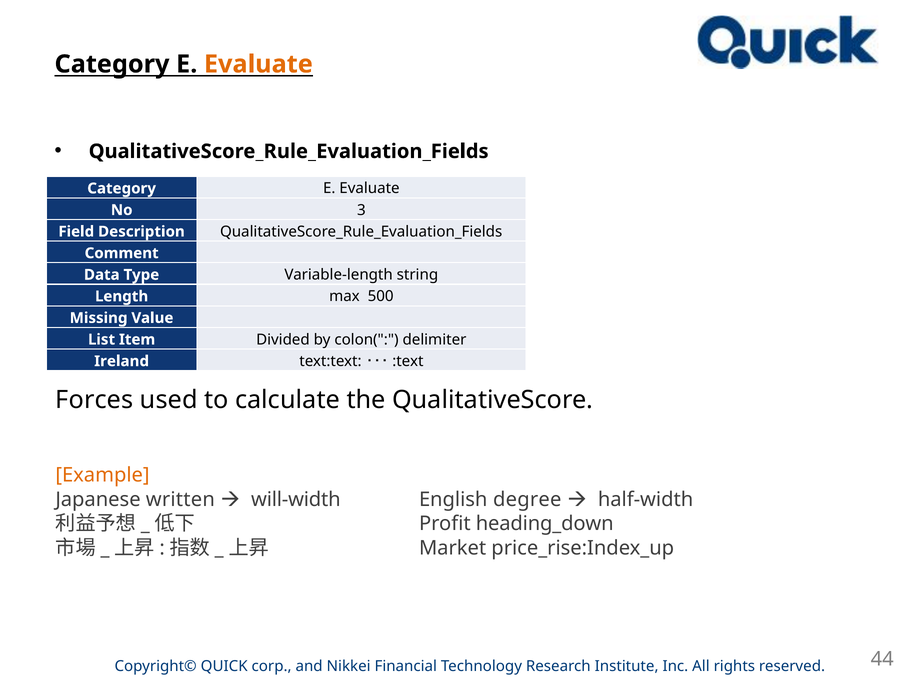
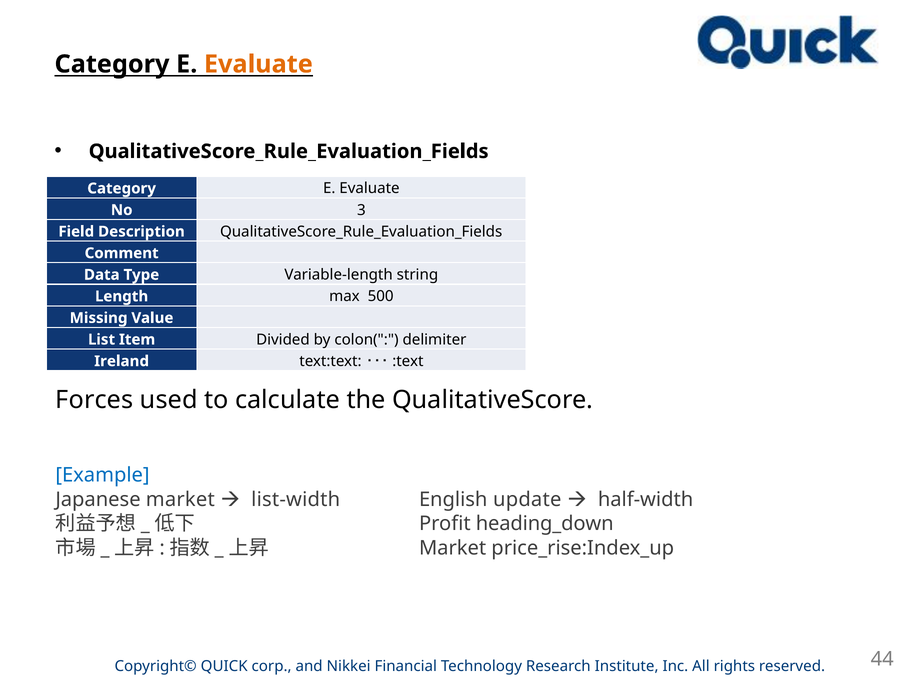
Example colour: orange -> blue
Japanese written: written -> market
will-width: will-width -> list-width
degree: degree -> update
